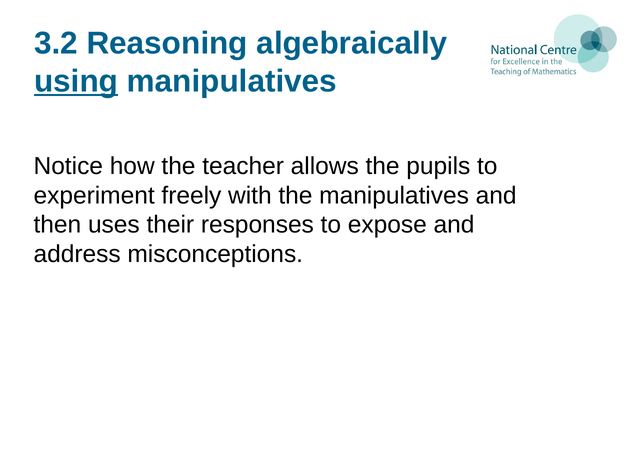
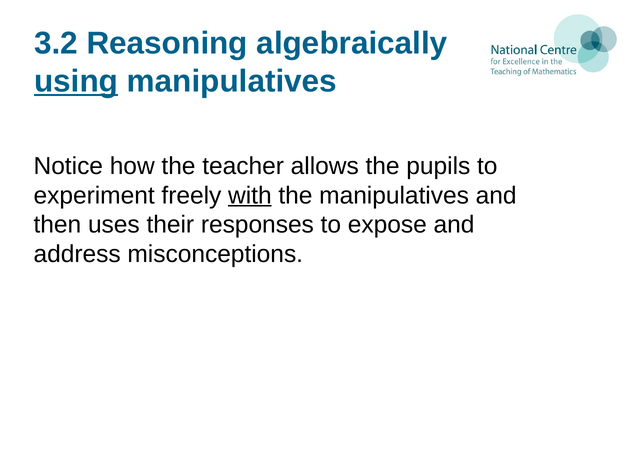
with underline: none -> present
